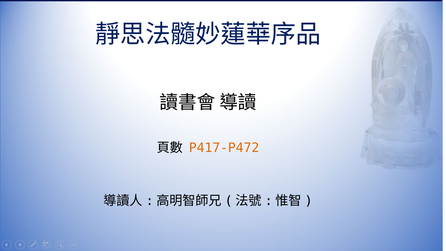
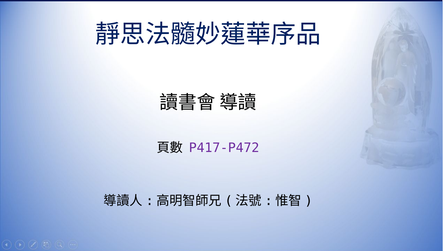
P417-P472 colour: orange -> purple
